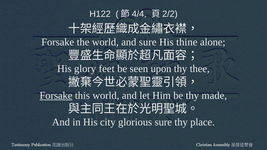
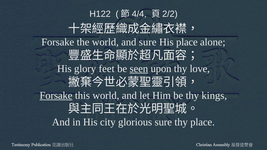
His thine: thine -> place
seen underline: none -> present
thee: thee -> love
made: made -> kings
